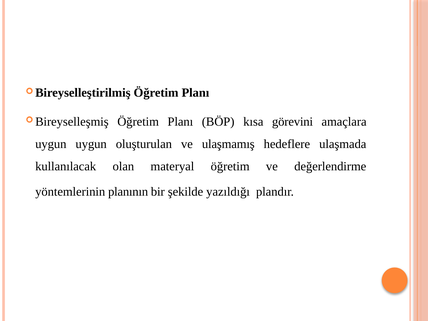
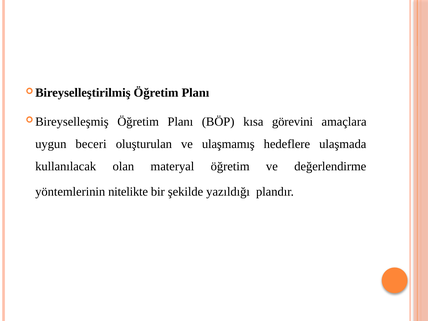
uygun uygun: uygun -> beceri
planının: planının -> nitelikte
